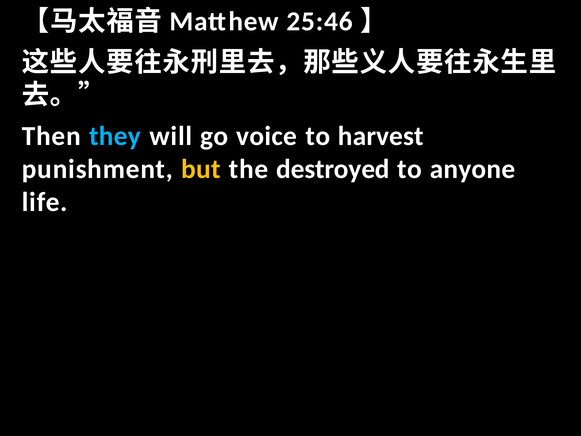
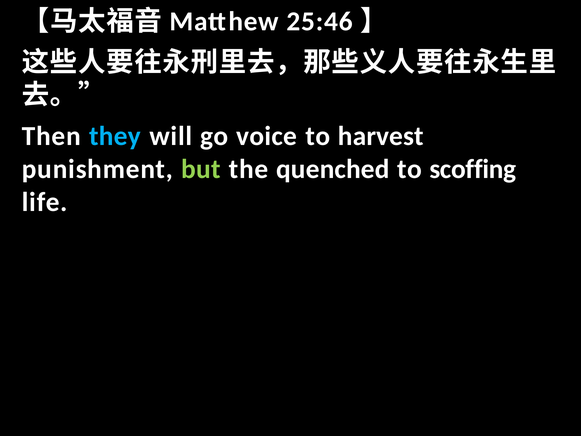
but colour: yellow -> light green
destroyed: destroyed -> quenched
anyone: anyone -> scoffing
